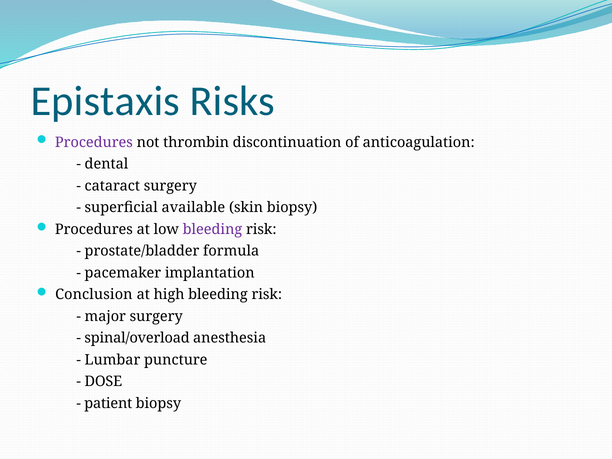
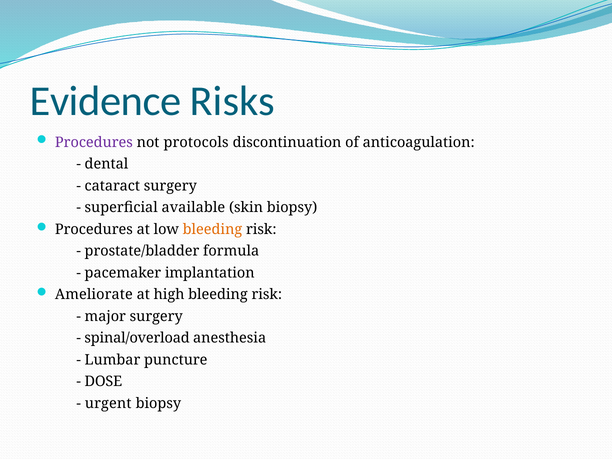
Epistaxis: Epistaxis -> Evidence
thrombin: thrombin -> protocols
bleeding at (212, 229) colour: purple -> orange
Conclusion: Conclusion -> Ameliorate
patient: patient -> urgent
